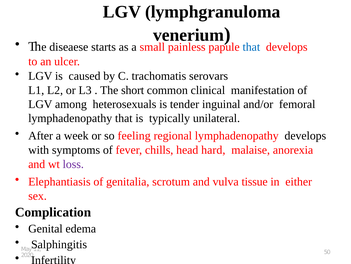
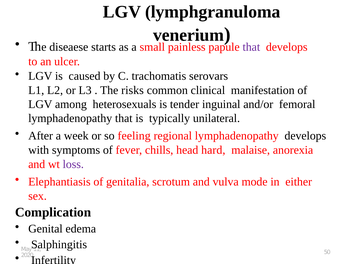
that at (251, 47) colour: blue -> purple
short: short -> risks
tissue: tissue -> mode
